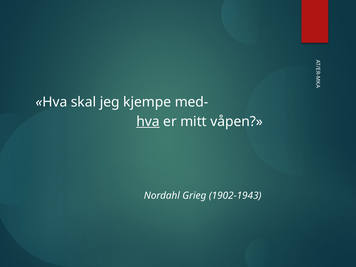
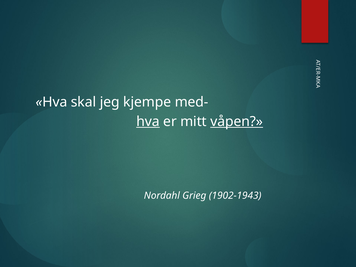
våpen underline: none -> present
